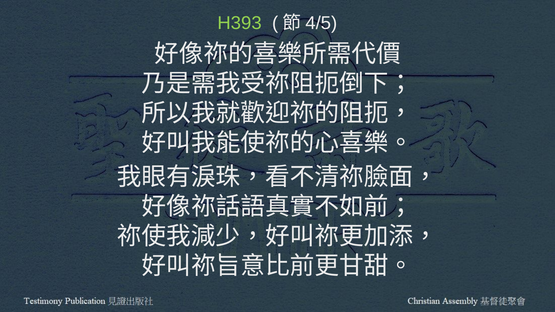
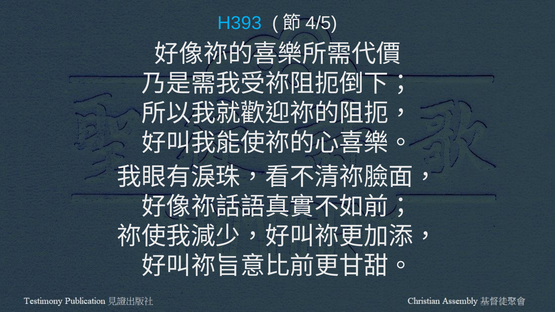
H393 colour: light green -> light blue
